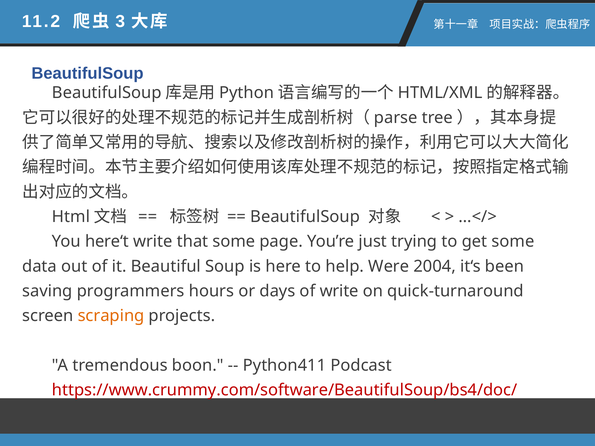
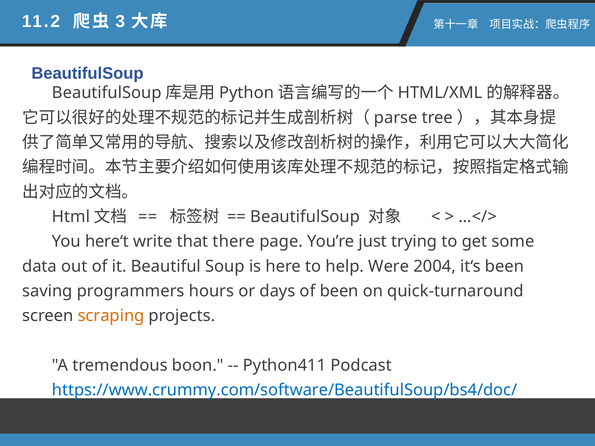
that some: some -> there
of write: write -> been
https://www.crummy.com/software/BeautifulSoup/bs4/doc/ colour: red -> blue
